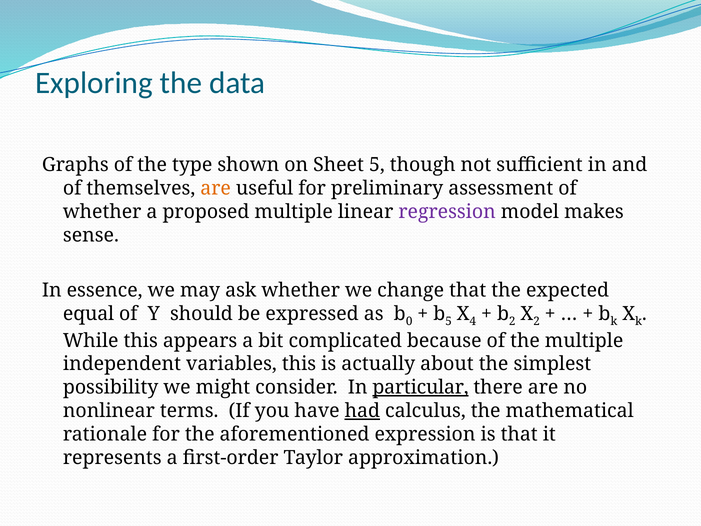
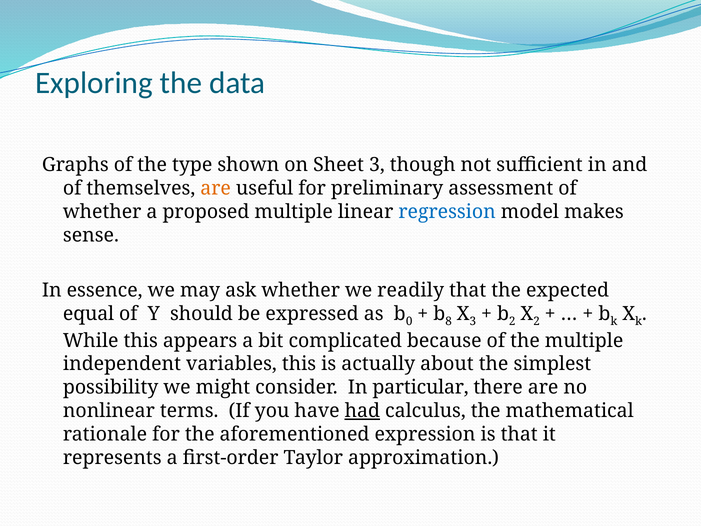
Sheet 5: 5 -> 3
regression colour: purple -> blue
change: change -> readily
5 at (449, 321): 5 -> 8
4 at (473, 321): 4 -> 3
particular underline: present -> none
